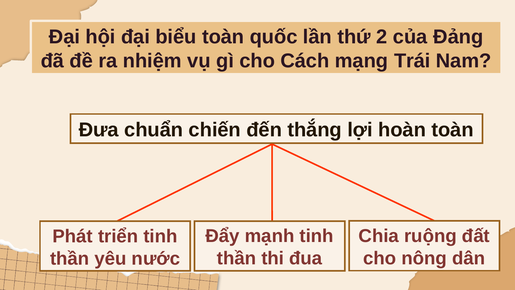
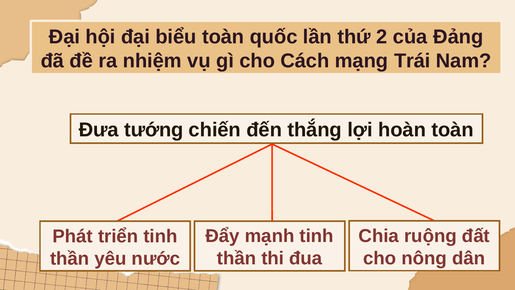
chuẩn: chuẩn -> tướng
